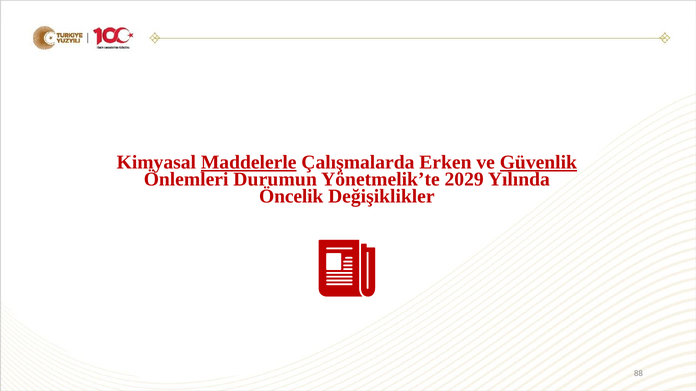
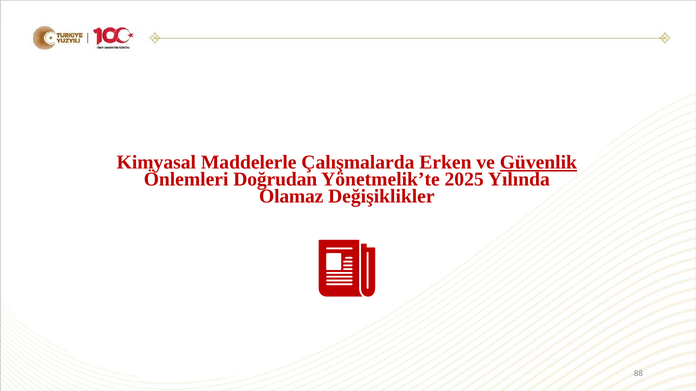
Maddelerle underline: present -> none
Durumun: Durumun -> Doğrudan
2029: 2029 -> 2025
Öncelik: Öncelik -> Olamaz
